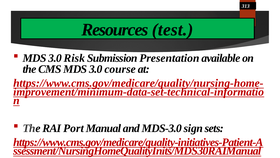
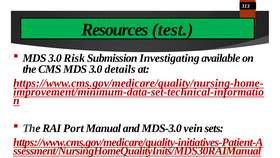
Presentation: Presentation -> Investigating
course: course -> details
sign: sign -> vein
